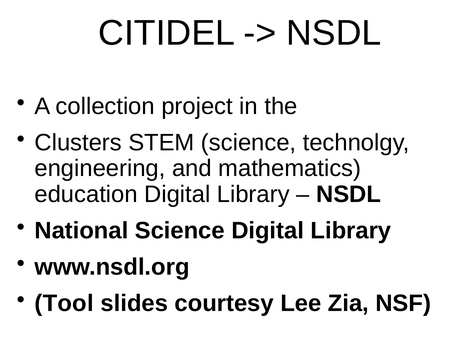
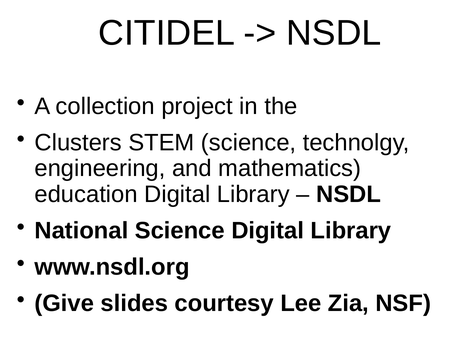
Tool: Tool -> Give
